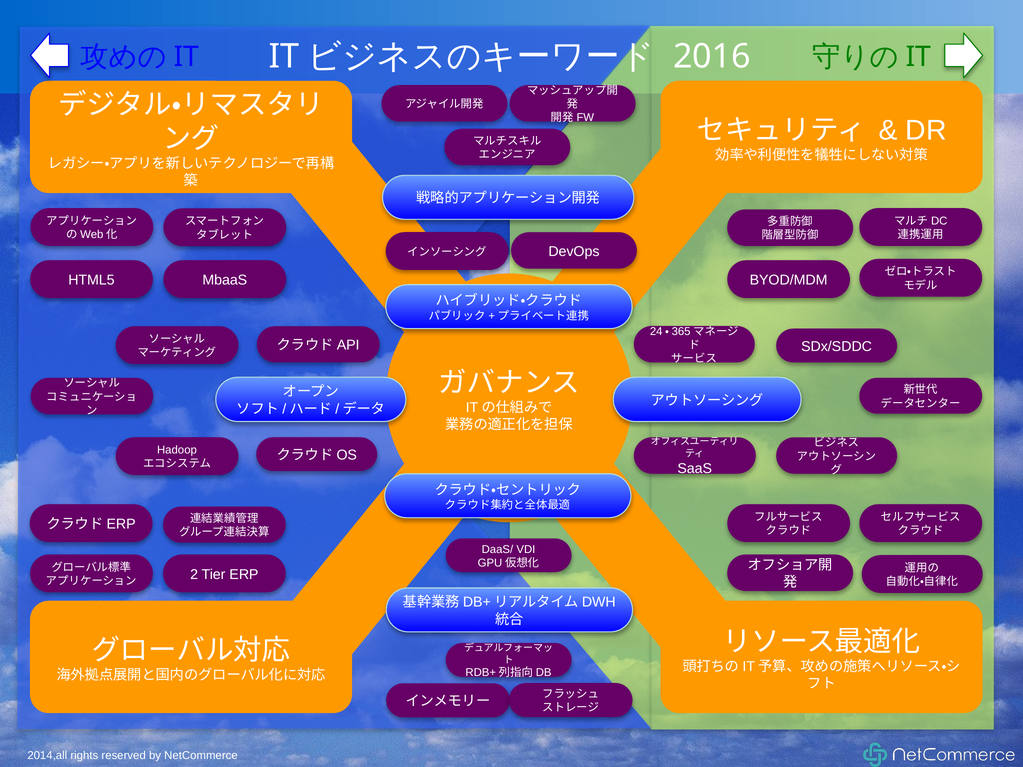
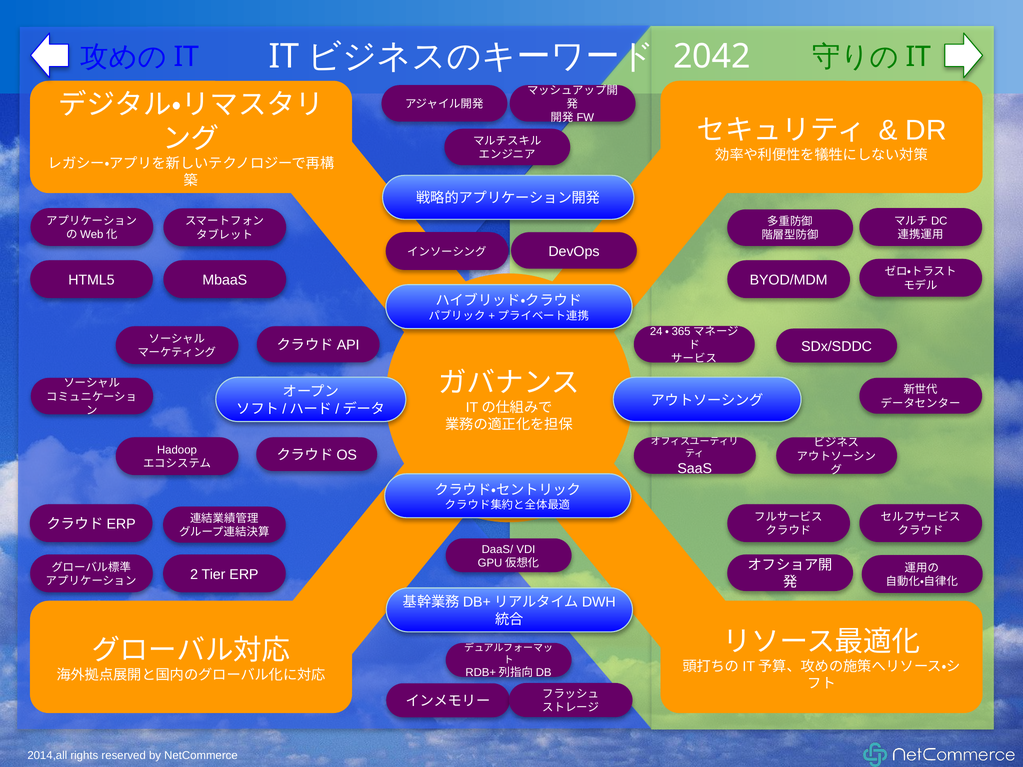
2016: 2016 -> 2042
